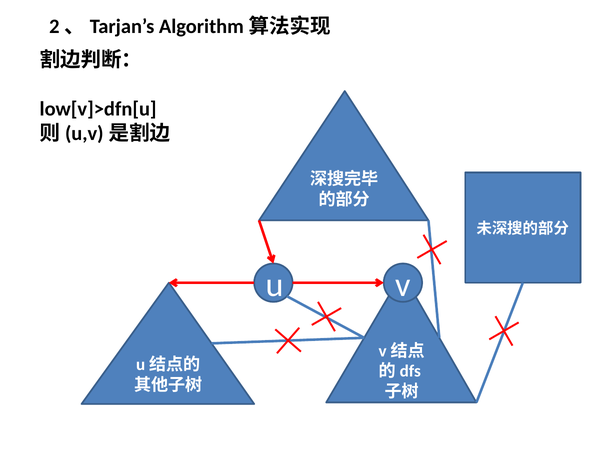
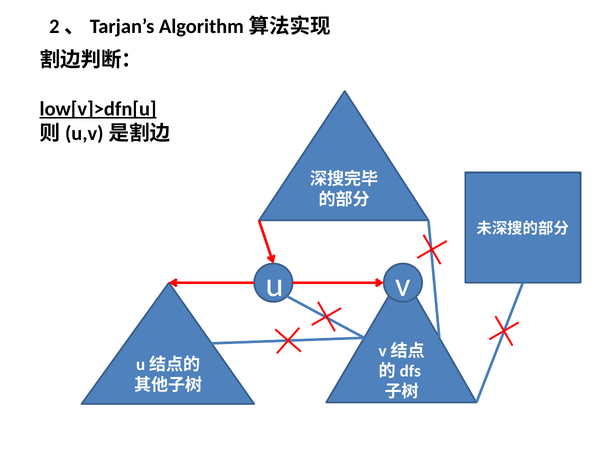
low[v]>dfn[u underline: none -> present
